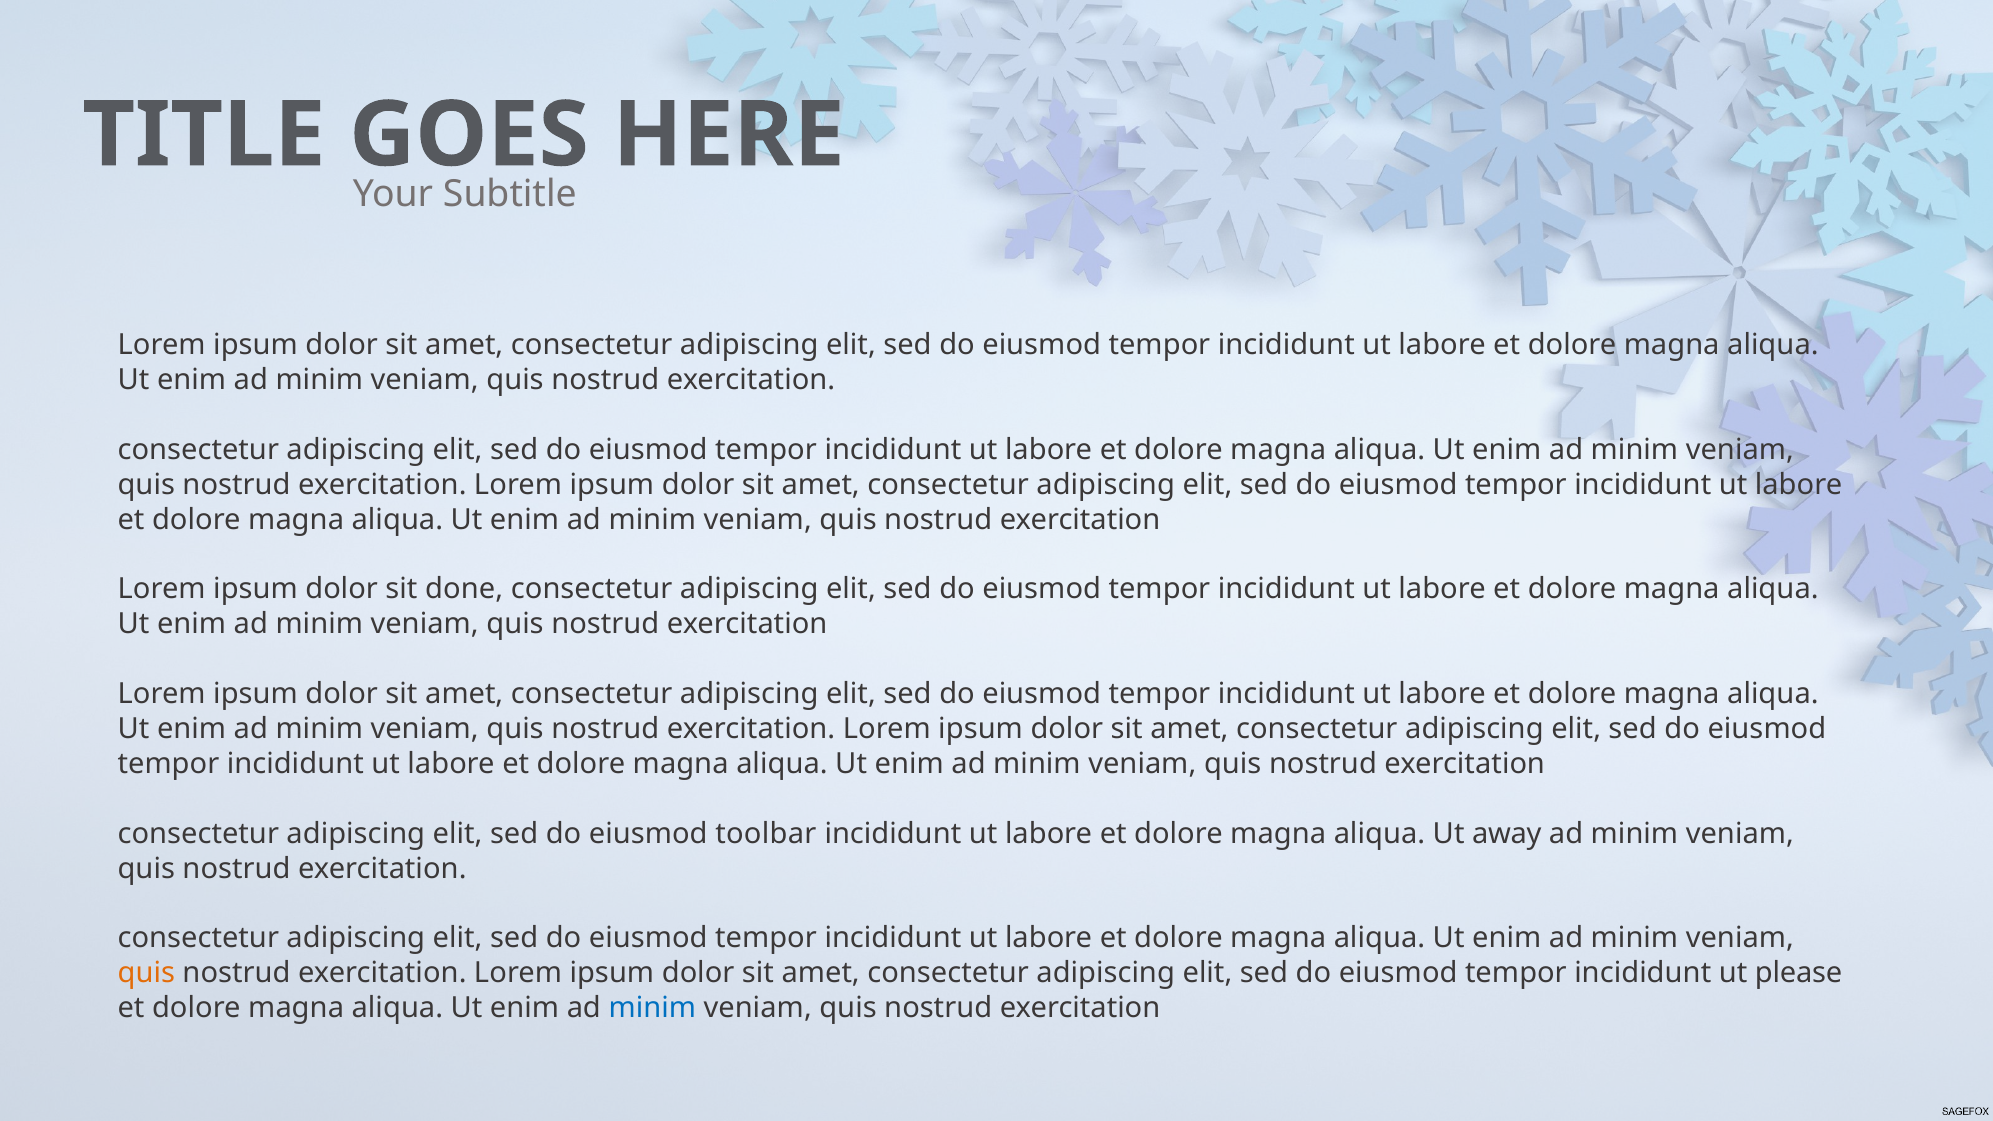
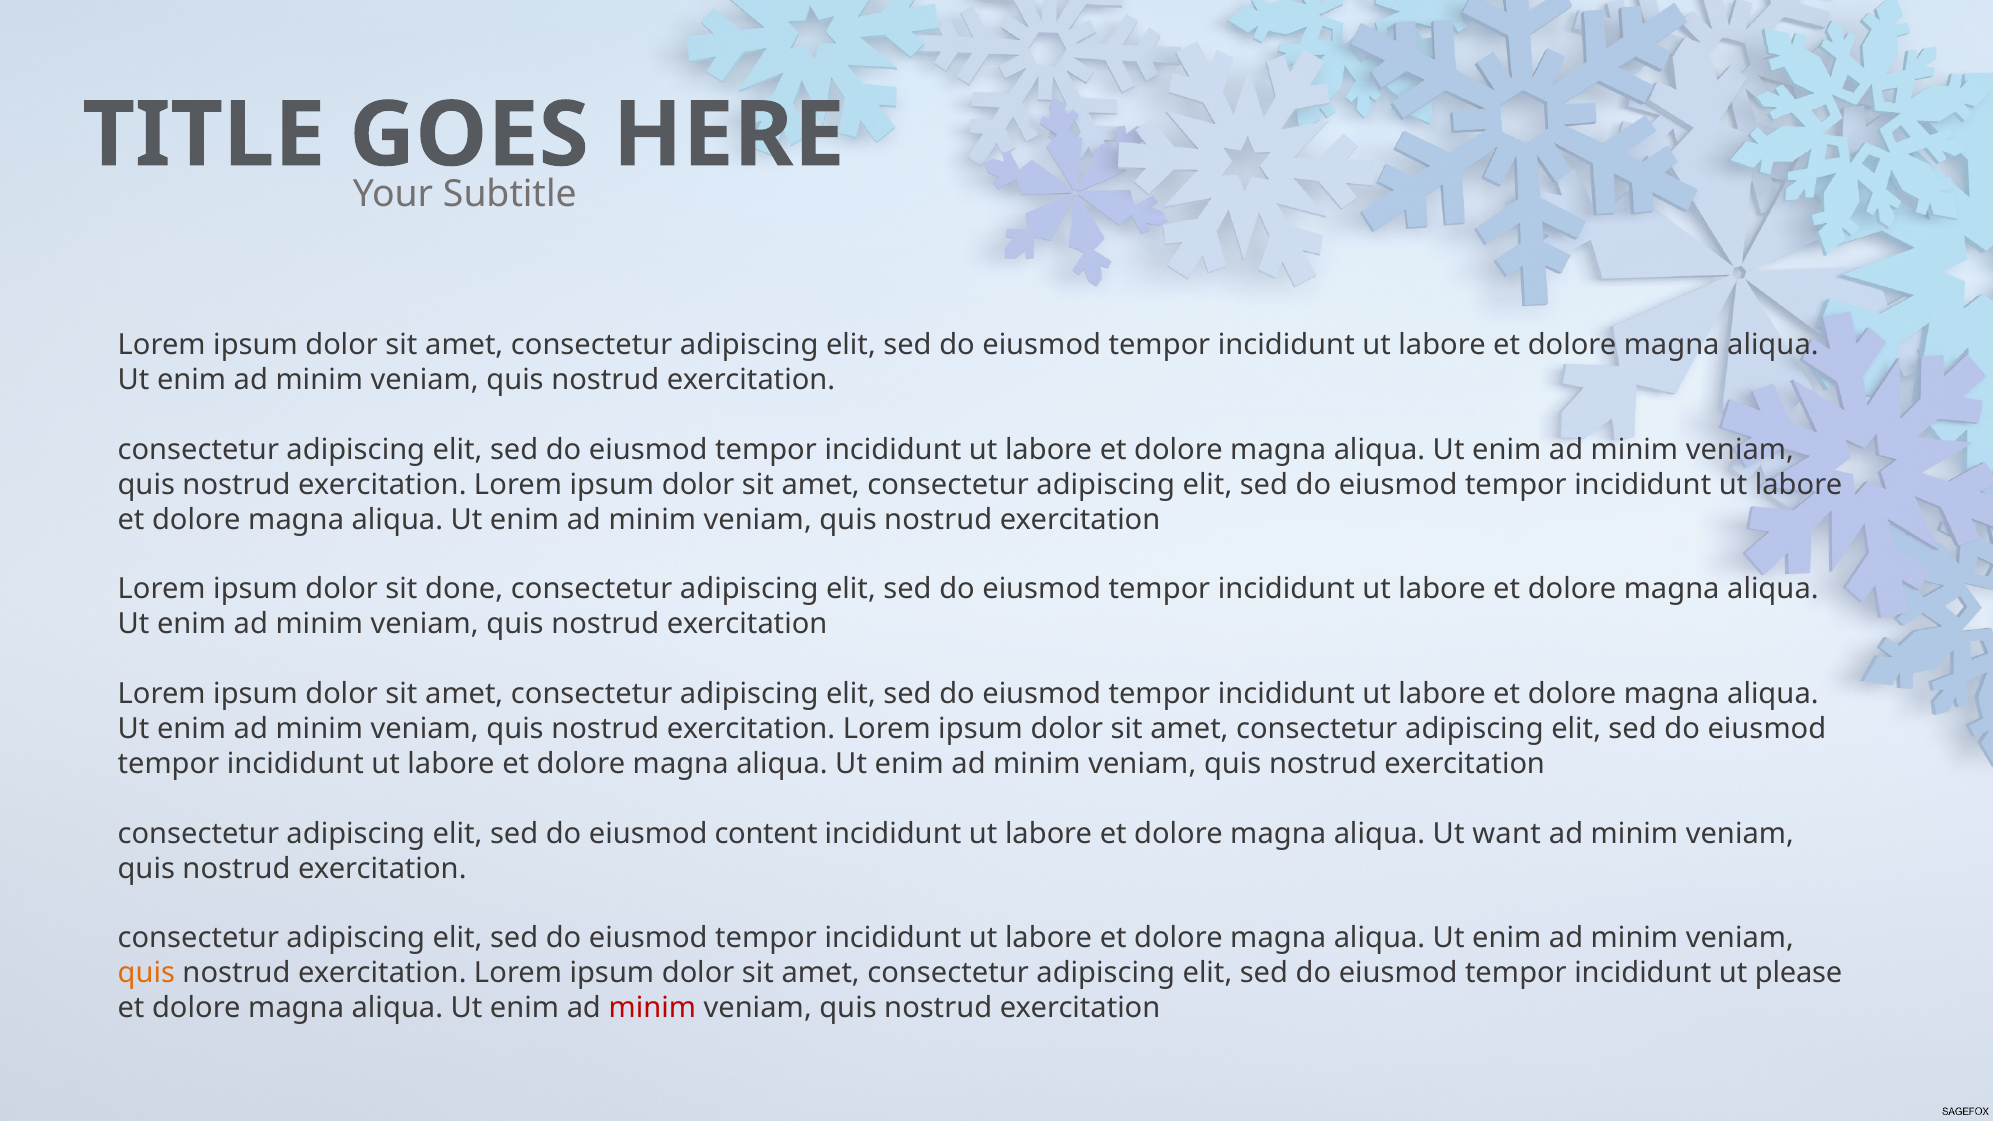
toolbar: toolbar -> content
away: away -> want
minim at (652, 1008) colour: blue -> red
